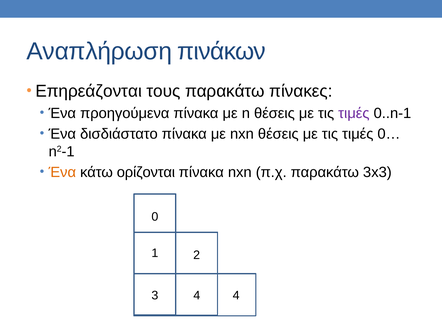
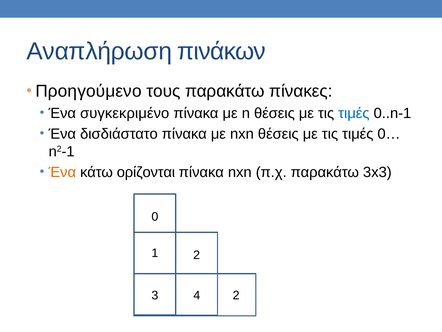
Επηρεάζονται: Επηρεάζονται -> Προηγούμενο
προηγούμενα: προηγούμενα -> συγκεκριμένο
τιμές at (354, 113) colour: purple -> blue
4 4: 4 -> 2
